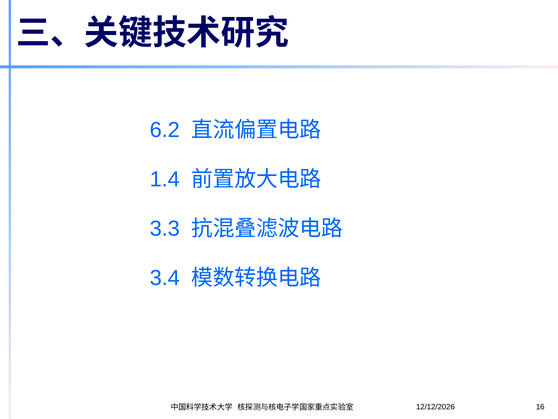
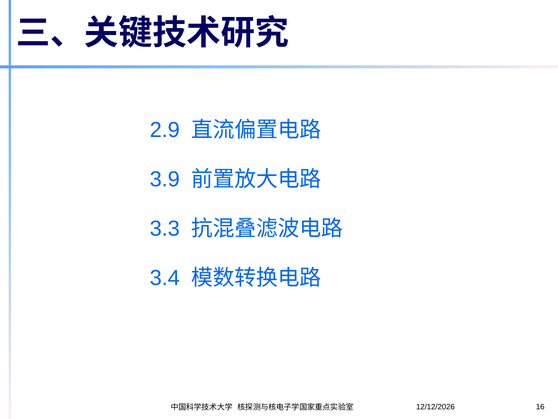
6.2: 6.2 -> 2.9
1.4: 1.4 -> 3.9
